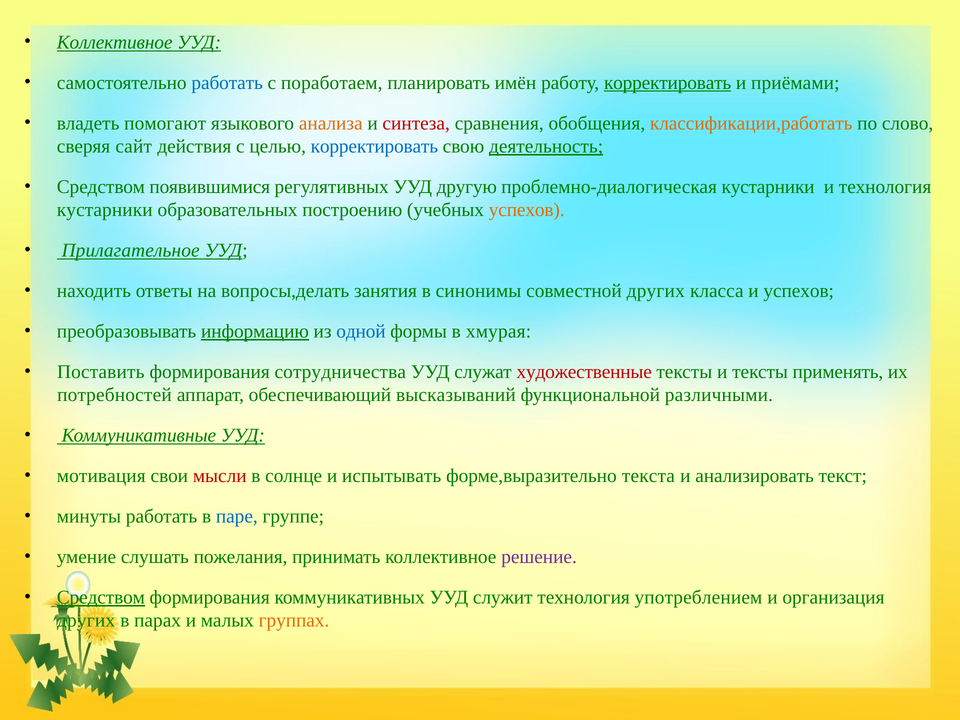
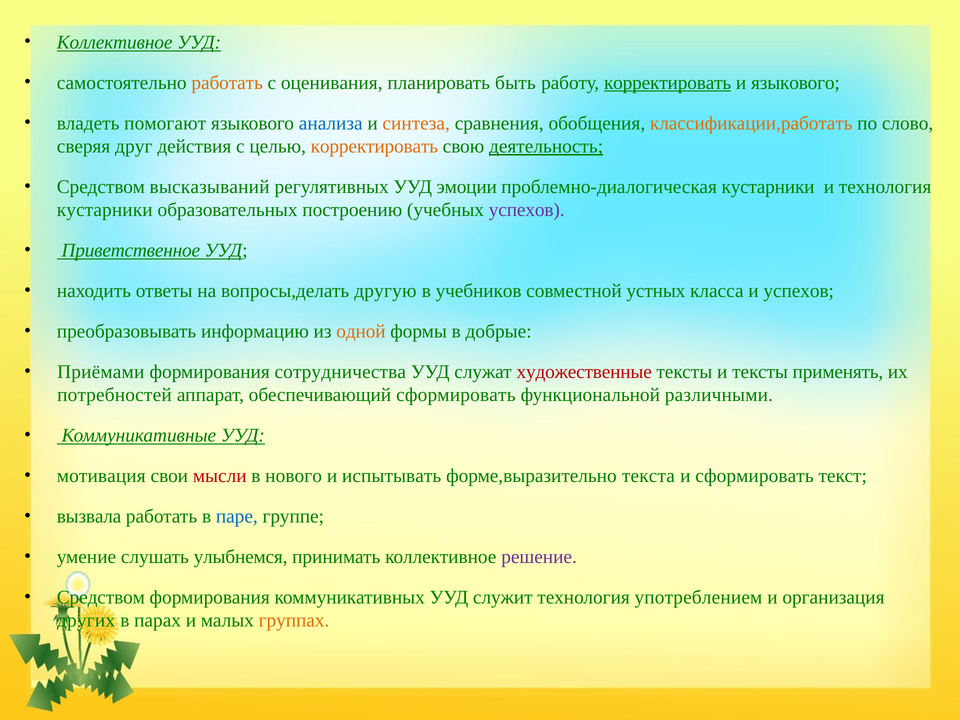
работать at (227, 83) colour: blue -> orange
поработаем: поработаем -> оценивания
имён: имён -> быть
и приёмами: приёмами -> языкового
анализа colour: orange -> blue
синтеза colour: red -> orange
сайт: сайт -> друг
корректировать at (374, 146) colour: blue -> orange
появившимися: появившимися -> высказываний
другую: другую -> эмоции
успехов at (527, 210) colour: orange -> purple
Прилагательное: Прилагательное -> Приветственное
занятия: занятия -> другую
синонимы: синонимы -> учебников
совместной других: других -> устных
информацию underline: present -> none
одной colour: blue -> orange
хмурая: хмурая -> добрые
Поставить: Поставить -> Приёмами
обеспечивающий высказываний: высказываний -> сформировать
солнце: солнце -> нового
и анализировать: анализировать -> сформировать
минуты: минуты -> вызвала
пожелания: пожелания -> улыбнемся
Средством at (101, 597) underline: present -> none
